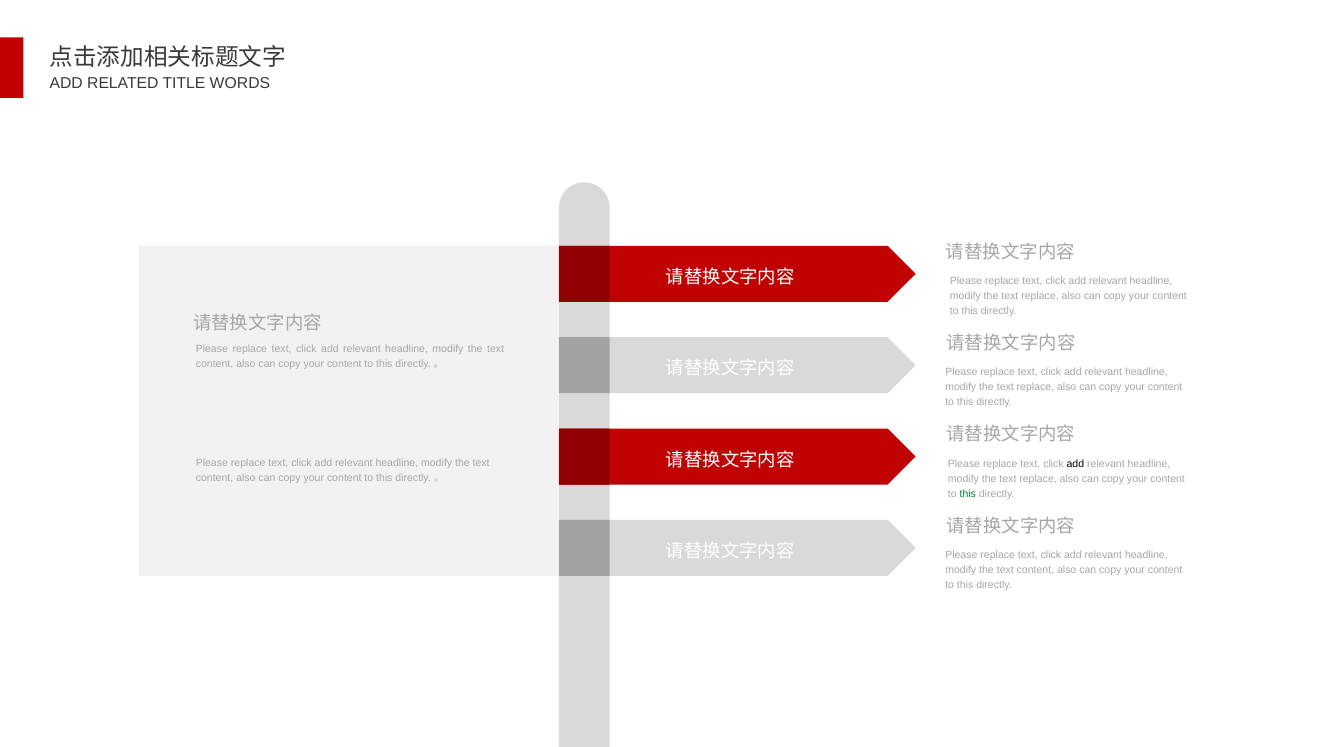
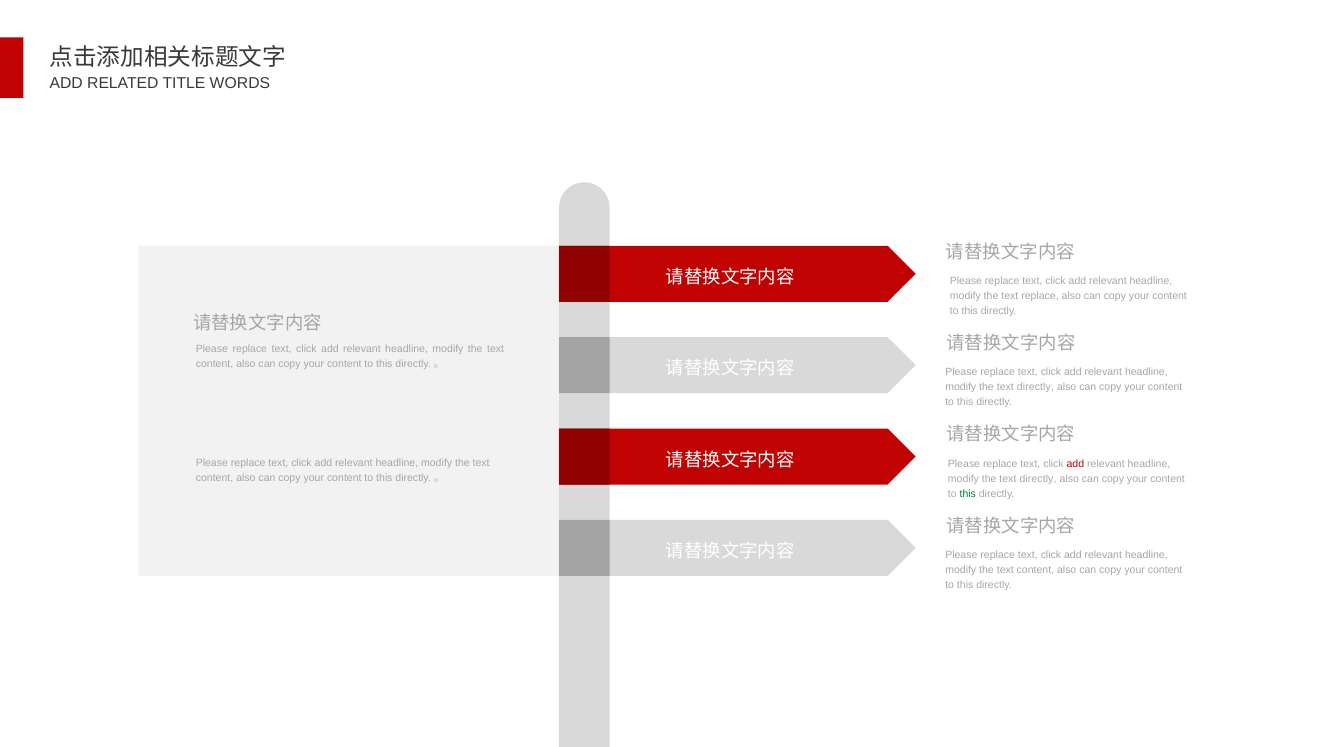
replace at (1035, 388): replace -> directly
add at (1075, 464) colour: black -> red
replace at (1038, 479): replace -> directly
